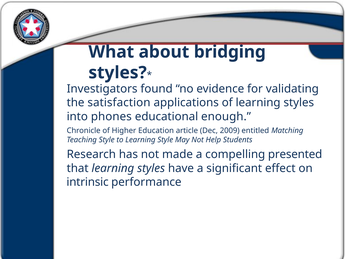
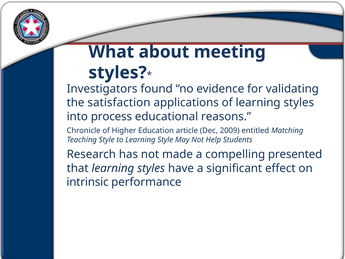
bridging: bridging -> meeting
phones: phones -> process
enough: enough -> reasons
